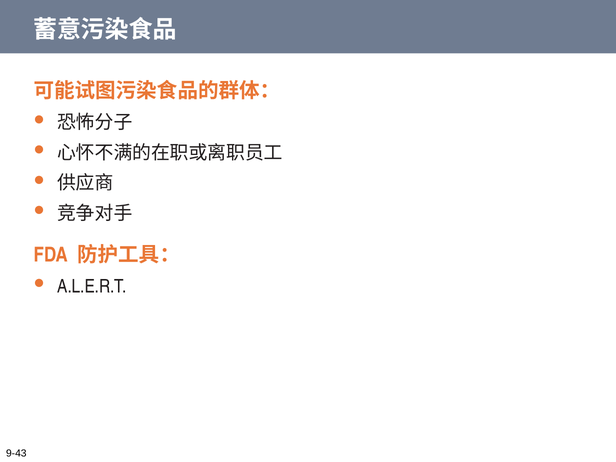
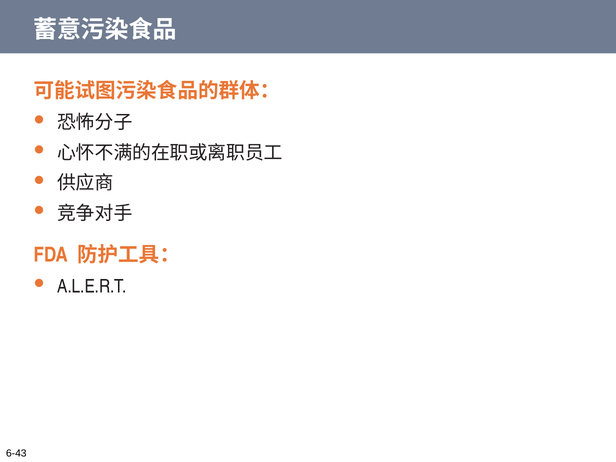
9-43: 9-43 -> 6-43
